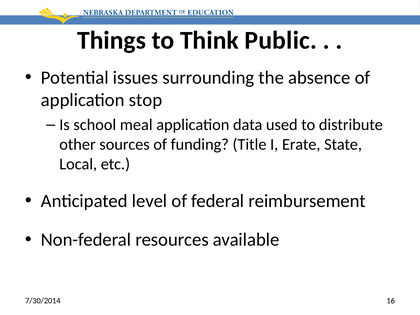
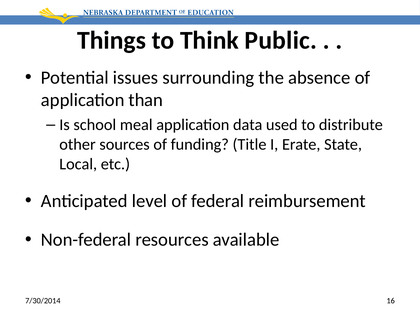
stop: stop -> than
